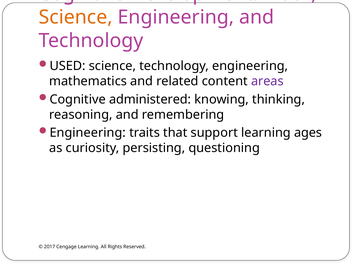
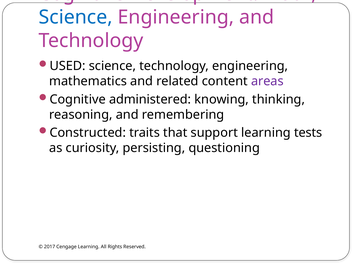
Science at (76, 17) colour: orange -> blue
Engineering at (88, 133): Engineering -> Constructed
ages: ages -> tests
